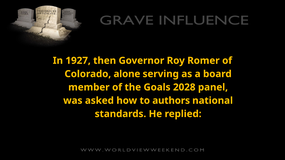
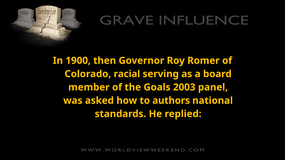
1927: 1927 -> 1900
alone: alone -> racial
2028: 2028 -> 2003
